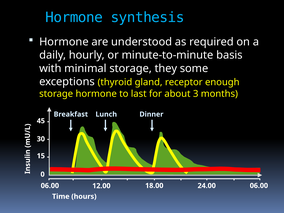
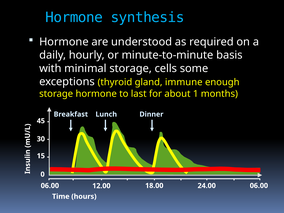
they: they -> cells
receptor: receptor -> immune
3: 3 -> 1
